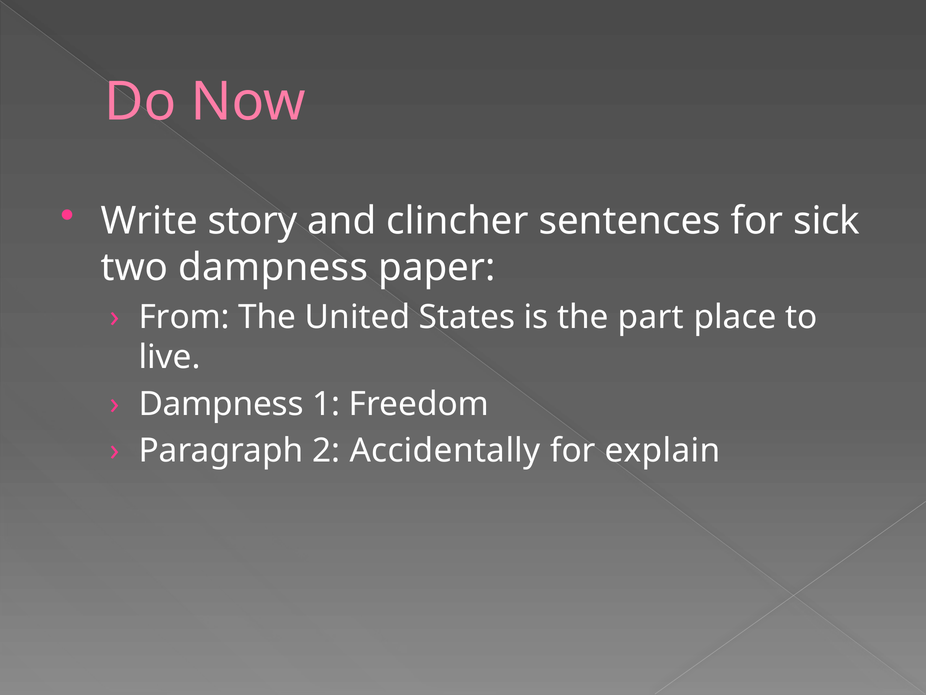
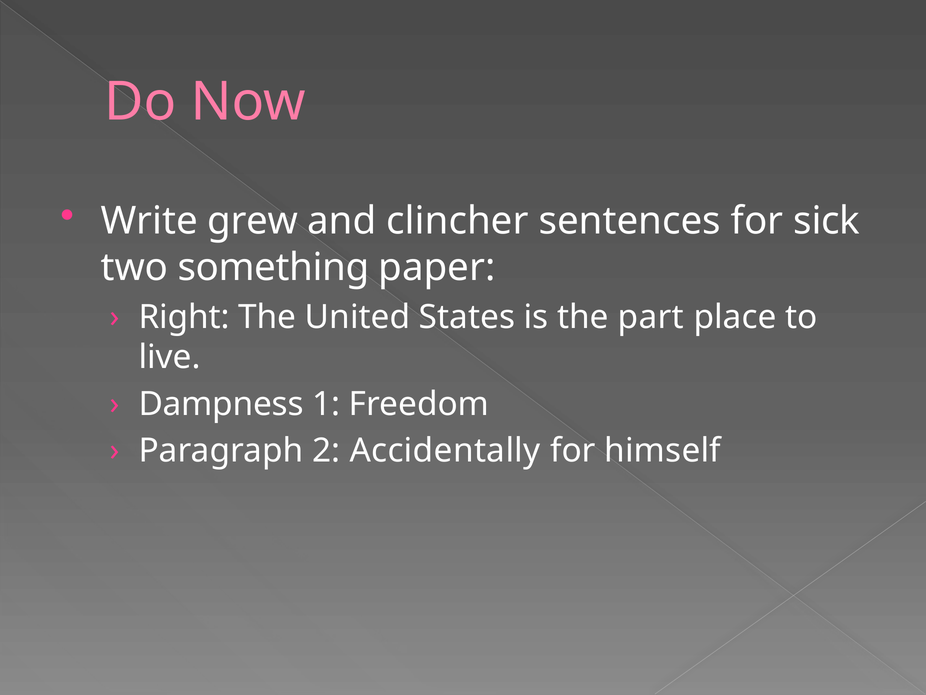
story: story -> grew
two dampness: dampness -> something
From: From -> Right
explain: explain -> himself
